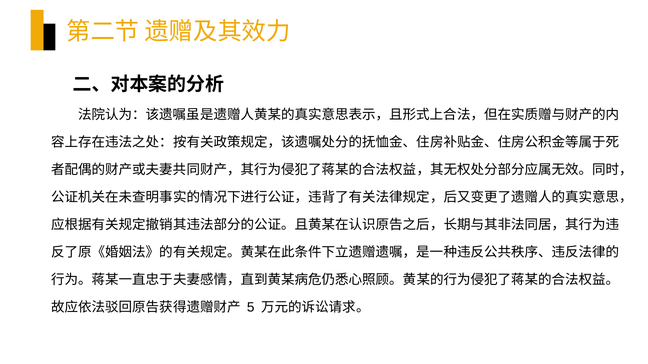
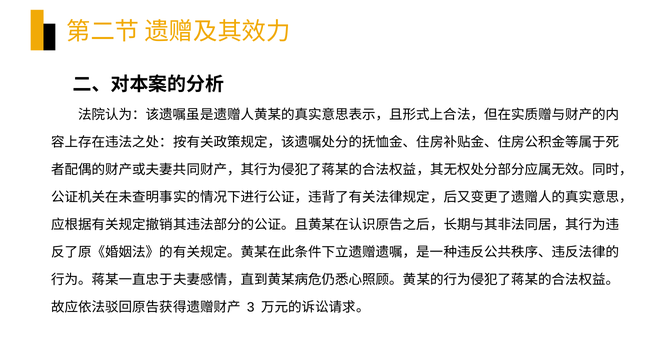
5: 5 -> 3
